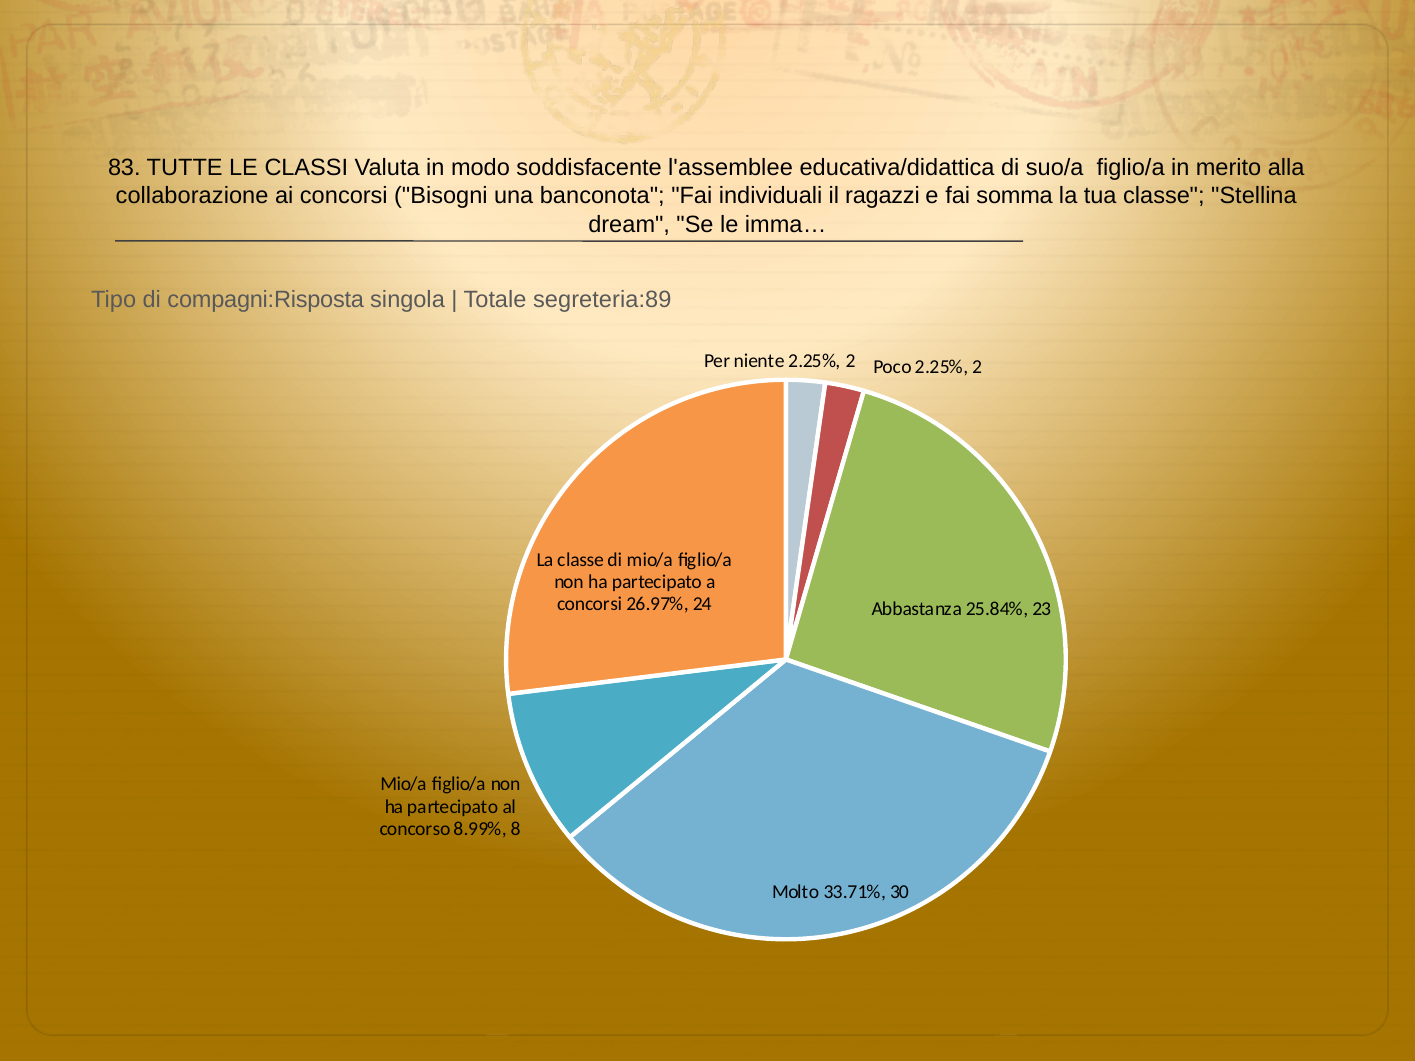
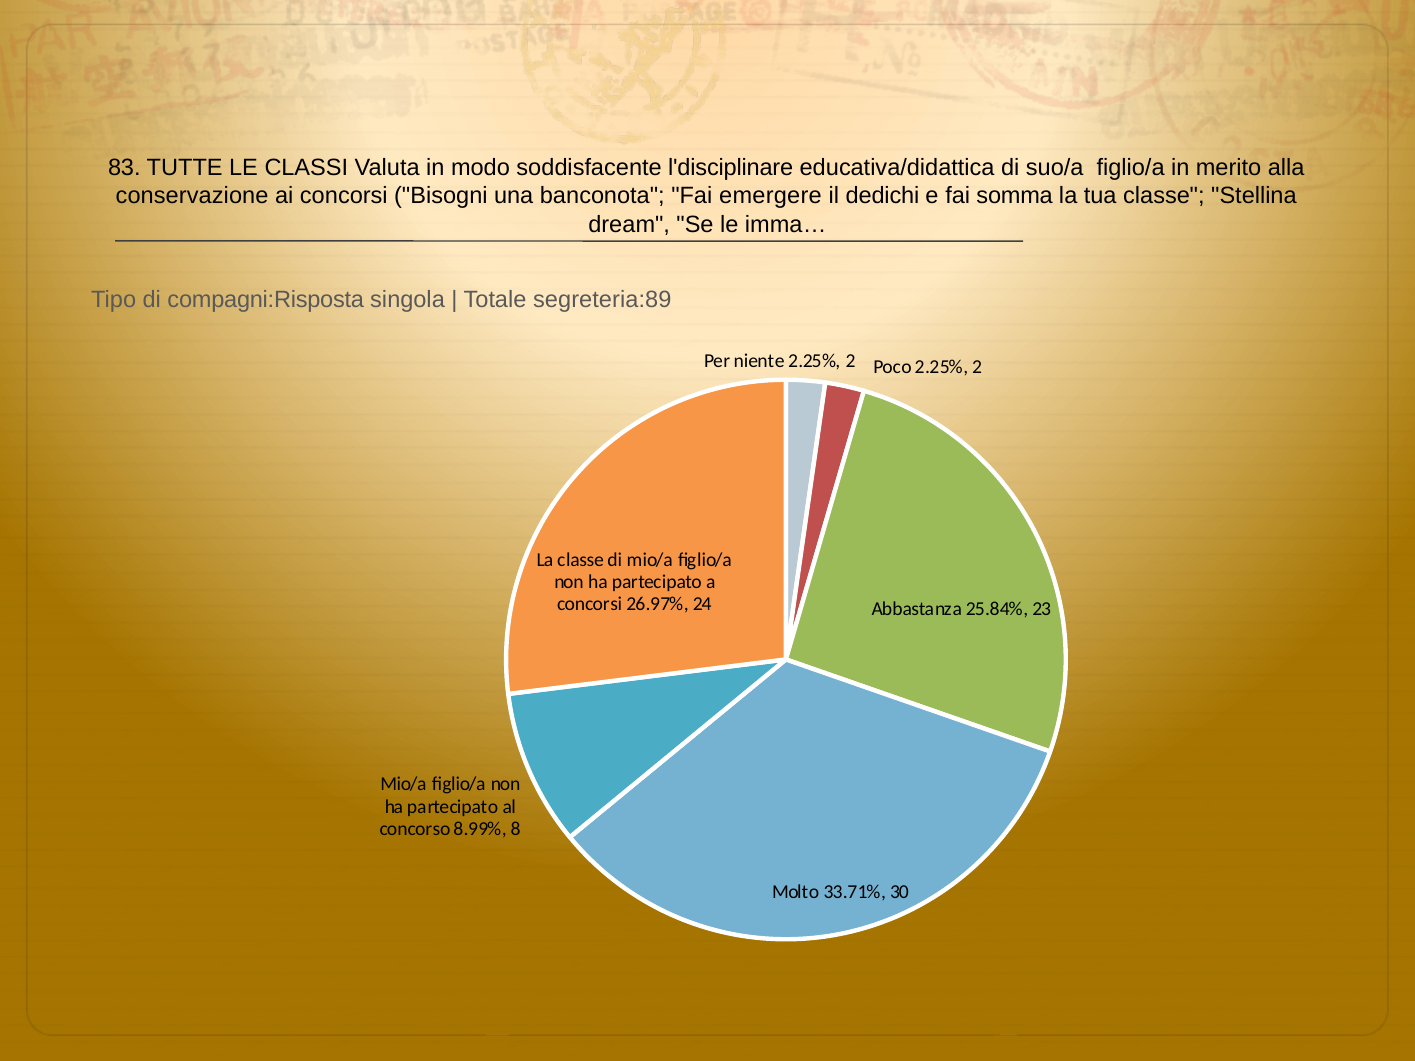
l'assemblee: l'assemblee -> l'disciplinare
collaborazione: collaborazione -> conservazione
individuali: individuali -> emergere
ragazzi: ragazzi -> dedichi
